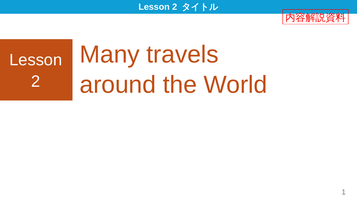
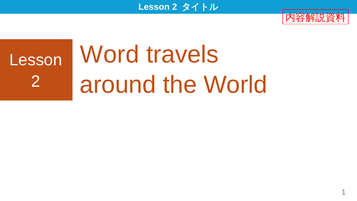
Many: Many -> Word
